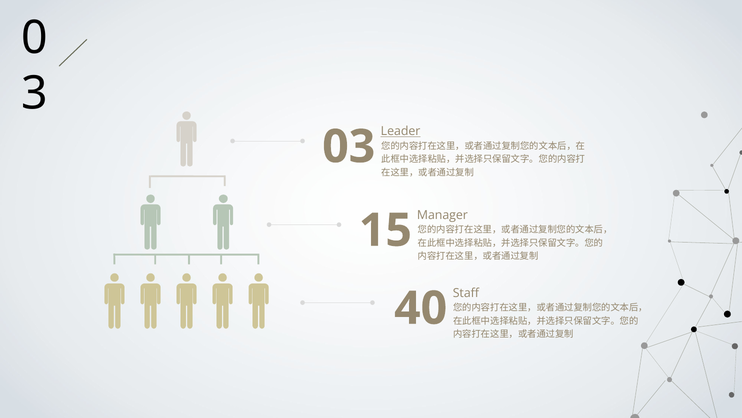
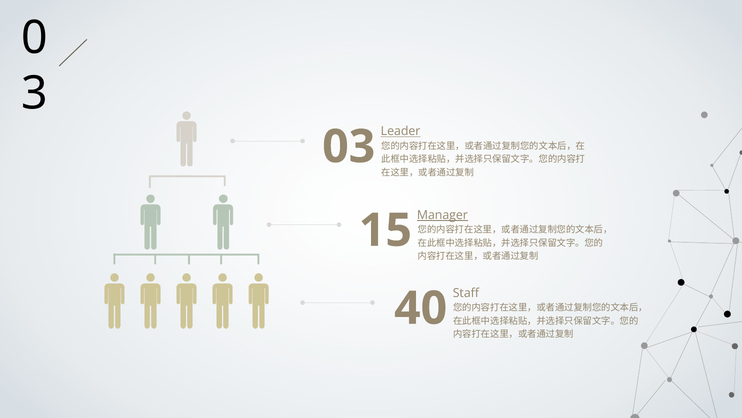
Manager underline: none -> present
